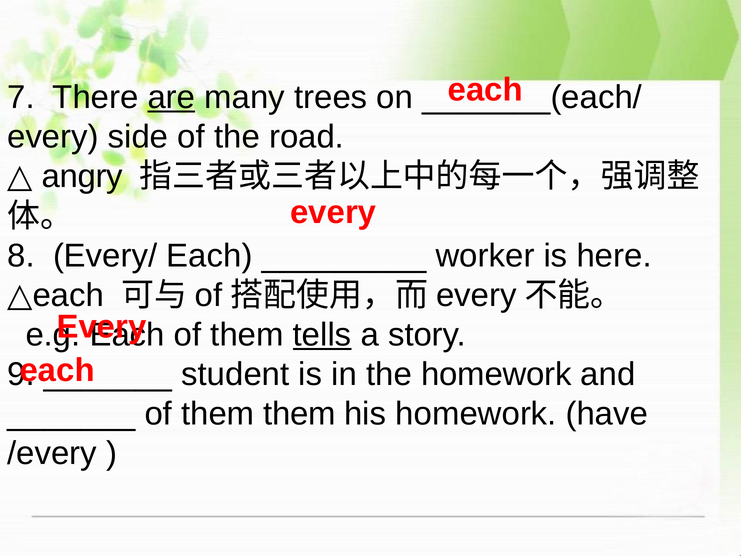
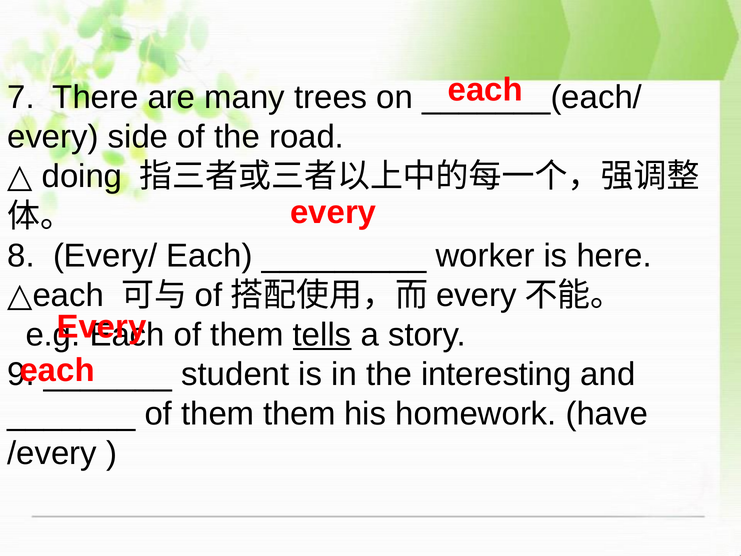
are underline: present -> none
angry: angry -> doing
the homework: homework -> interesting
